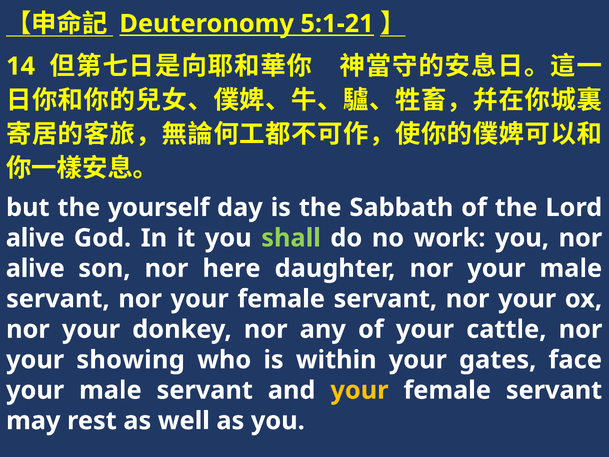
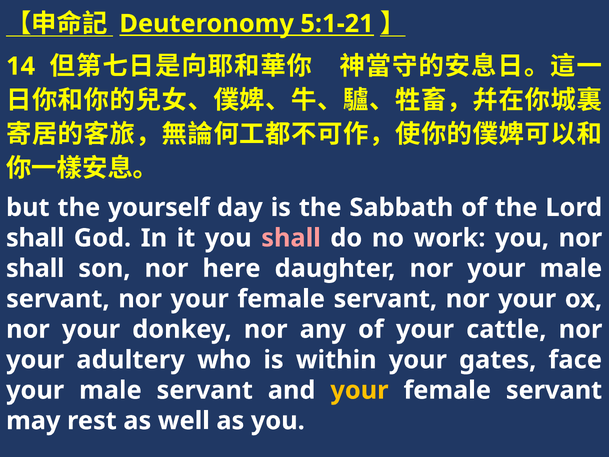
alive at (35, 238): alive -> shall
shall at (291, 238) colour: light green -> pink
alive at (35, 268): alive -> shall
showing: showing -> adultery
